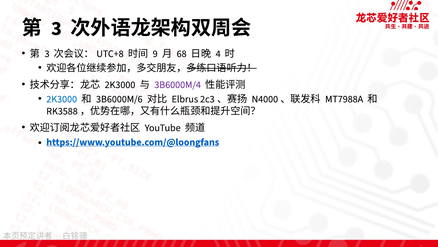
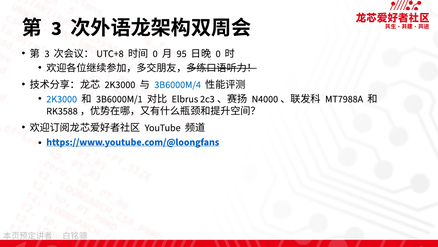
9 at (155, 54): 9 -> 0
68: 68 -> 95
4 at (218, 54): 4 -> 0
3B6000M/4 colour: purple -> blue
3B6000M/6: 3B6000M/6 -> 3B6000M/1
